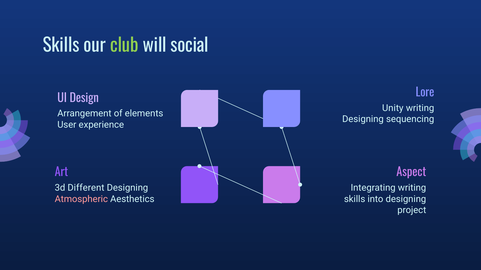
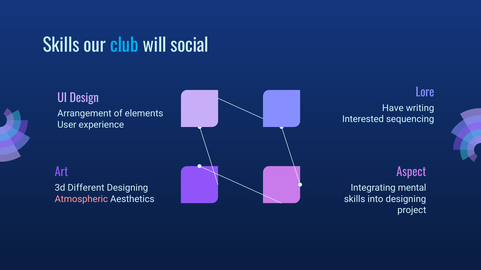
club colour: light green -> light blue
Unity: Unity -> Have
Designing at (363, 119): Designing -> Interested
Integrating writing: writing -> mental
